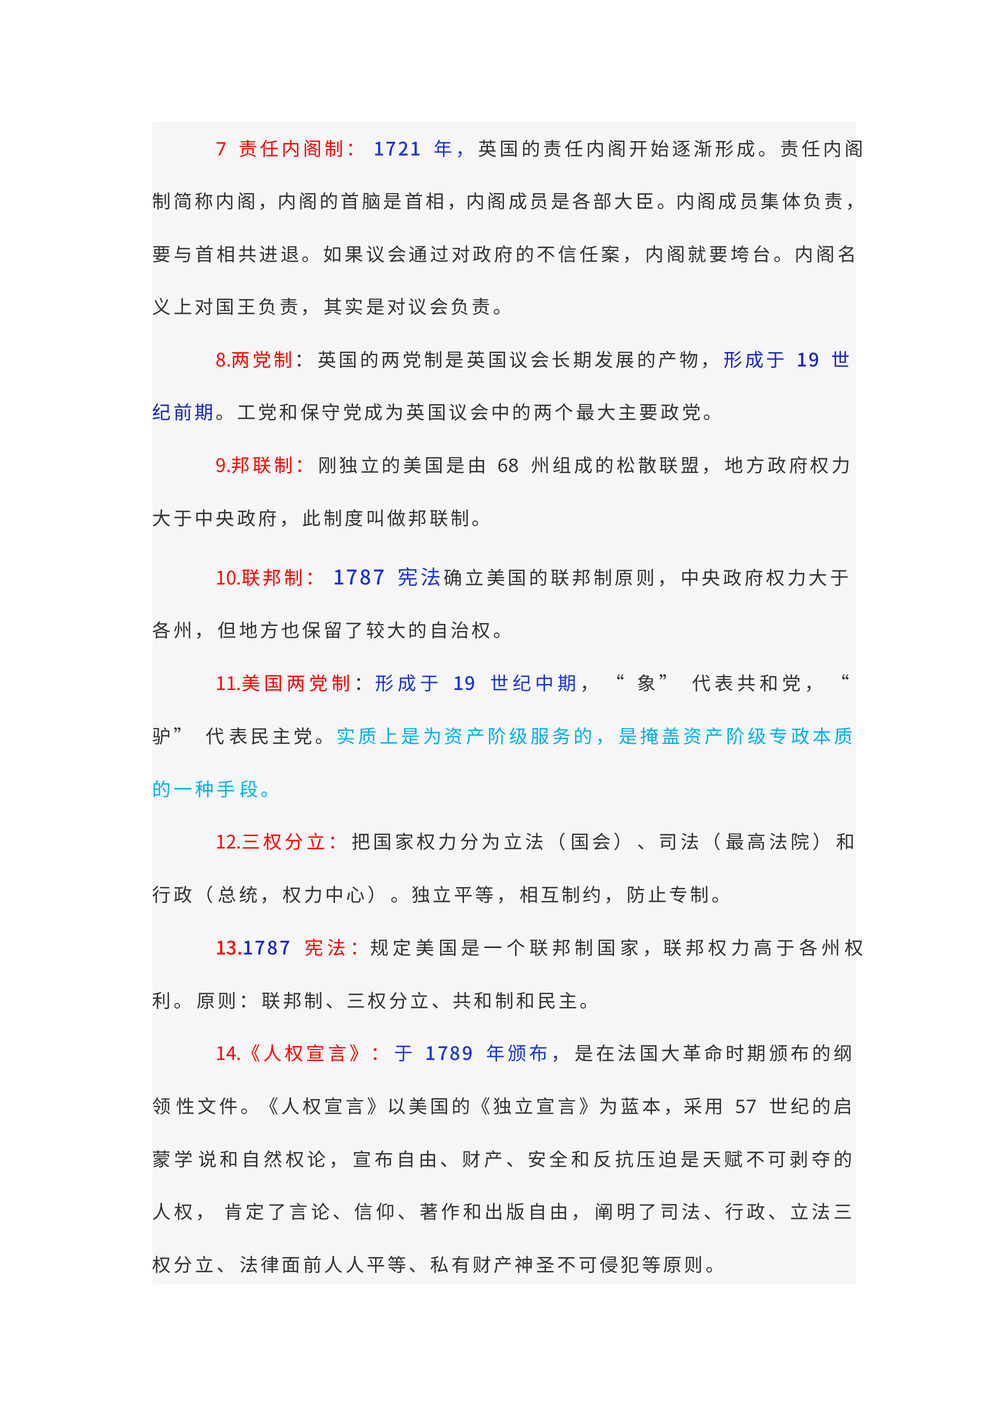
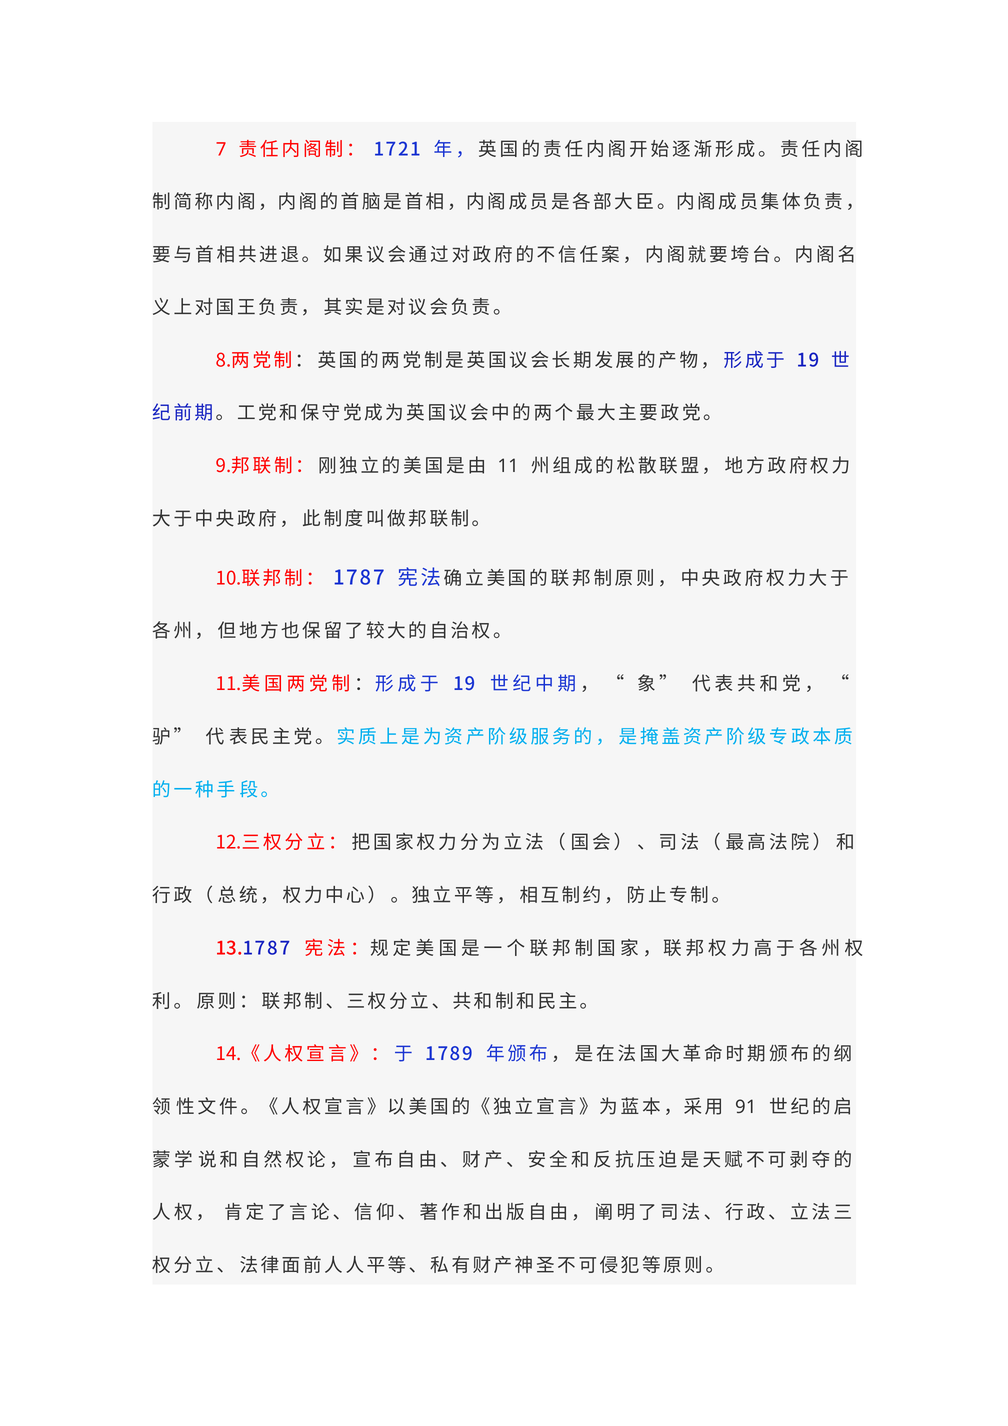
68: 68 -> 11
57: 57 -> 91
